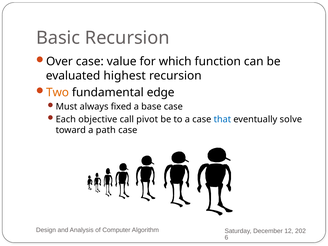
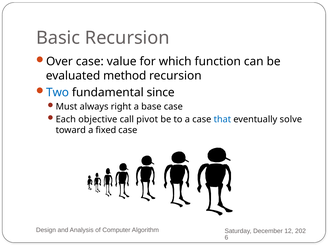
highest: highest -> method
Two colour: orange -> blue
edge: edge -> since
fixed: fixed -> right
path: path -> fixed
